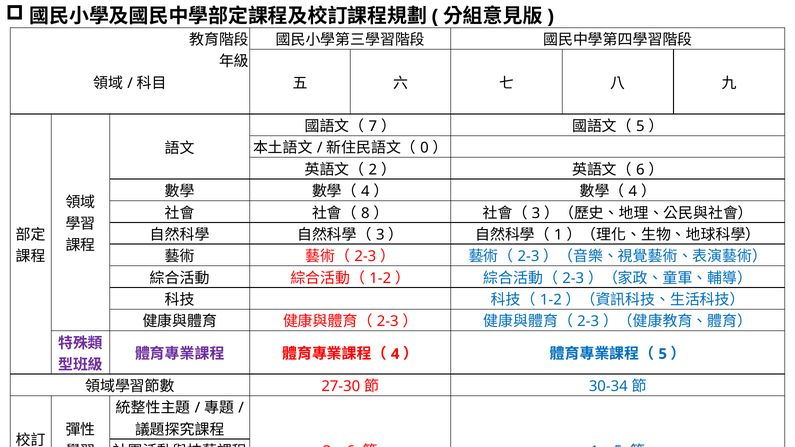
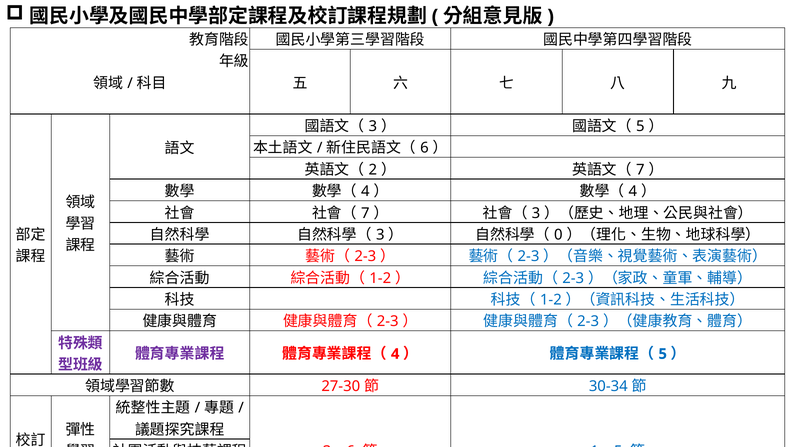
7 at (373, 126): 7 -> 3
0 at (424, 148): 0 -> 6
6 at (640, 170): 6 -> 7
8 at (365, 213): 8 -> 7
1 at (558, 235): 1 -> 0
